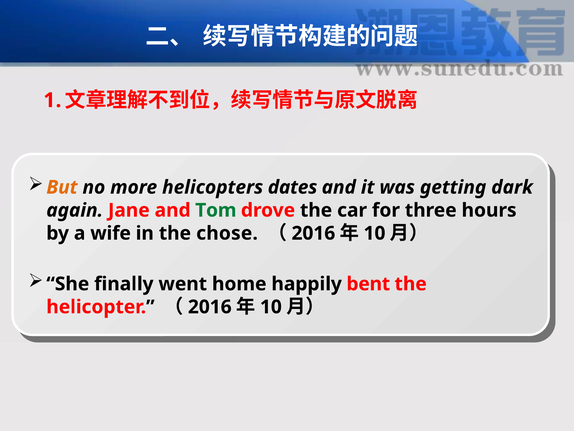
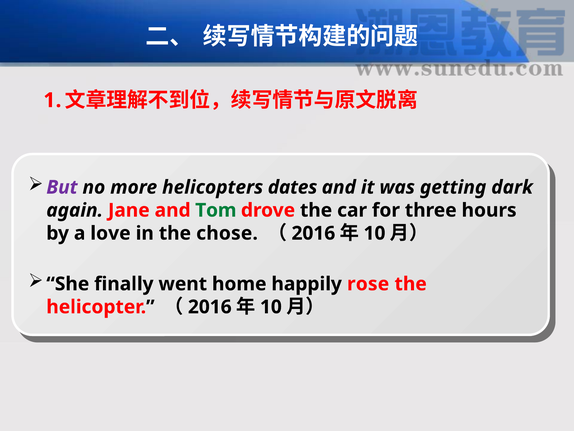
But colour: orange -> purple
wife: wife -> love
bent: bent -> rose
